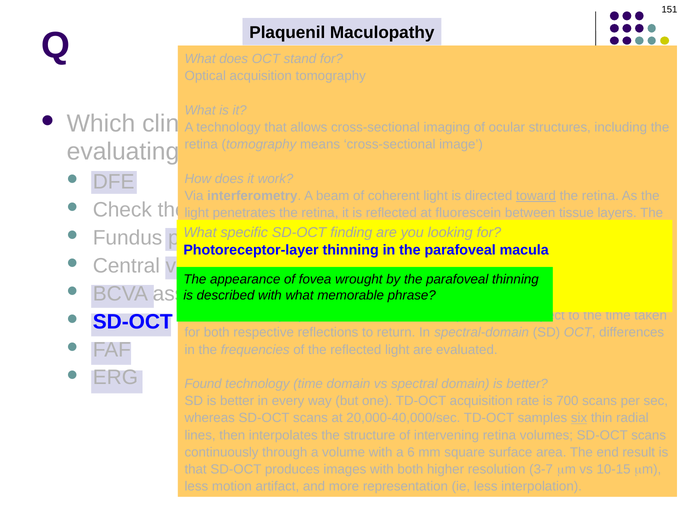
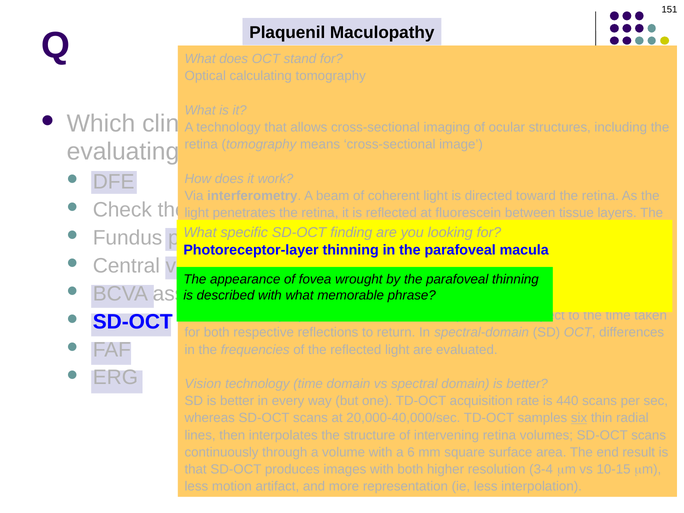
Optical acquisition: acquisition -> calculating
toward underline: present -> none
Found: Found -> Vision
700: 700 -> 440
3-7: 3-7 -> 3-4
